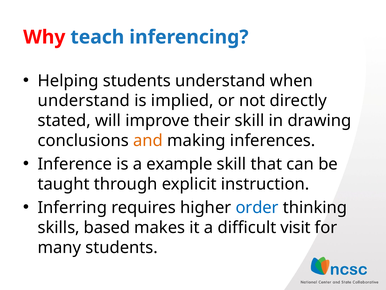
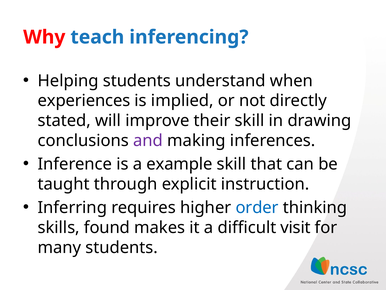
understand at (84, 101): understand -> experiences
and colour: orange -> purple
based: based -> found
